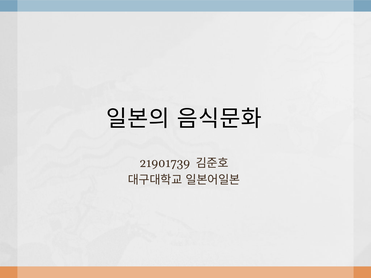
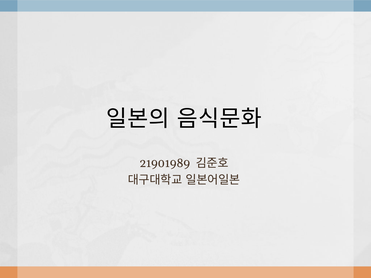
21901739: 21901739 -> 21901989
